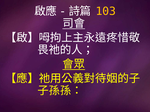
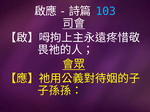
103 colour: yellow -> light blue
